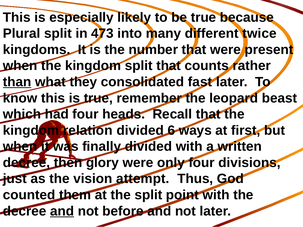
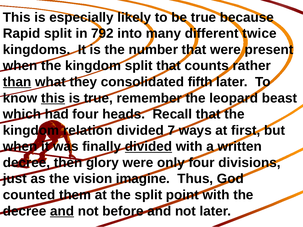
Plural: Plural -> Rapid
473: 473 -> 792
fast: fast -> fifth
this at (53, 98) underline: none -> present
6: 6 -> 7
divided at (148, 147) underline: none -> present
attempt: attempt -> imagine
